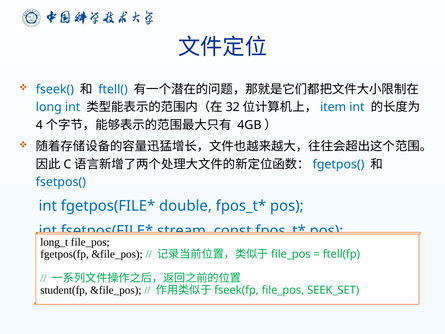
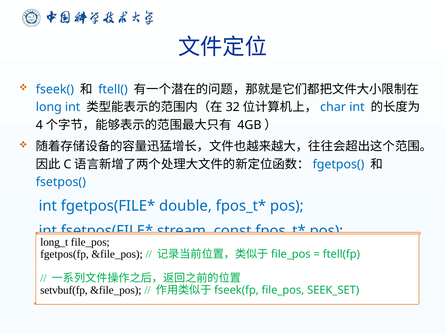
item: item -> char
student(fp: student(fp -> setvbuf(fp
